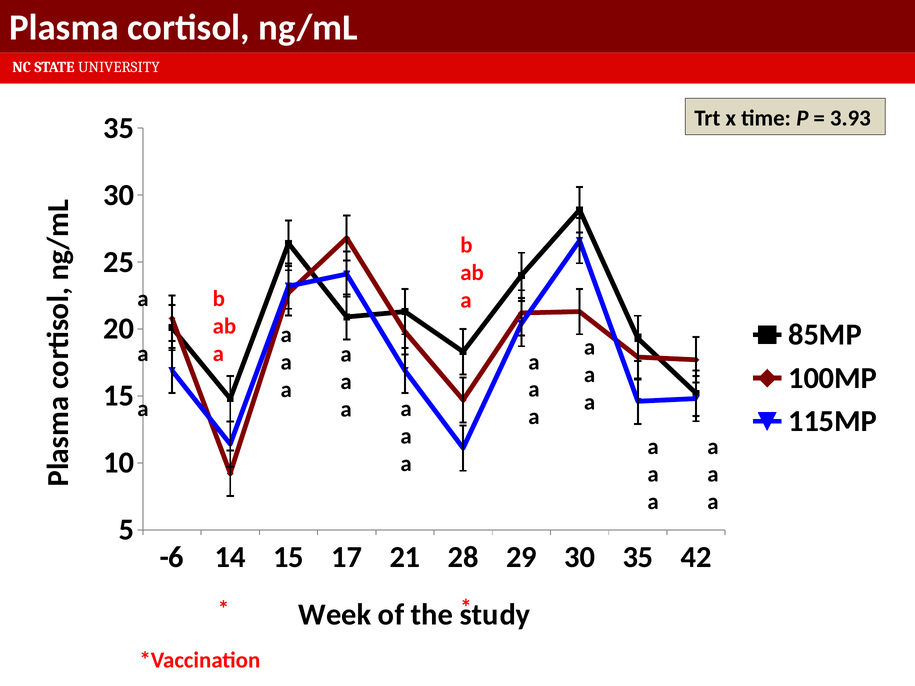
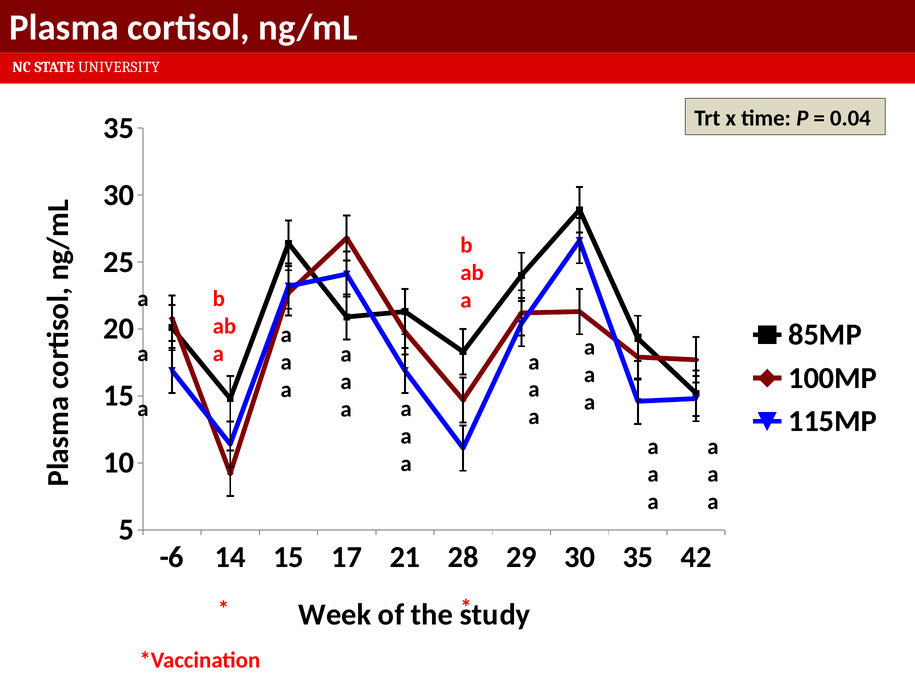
3.93: 3.93 -> 0.04
